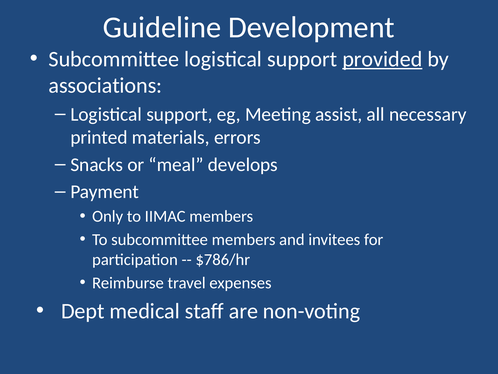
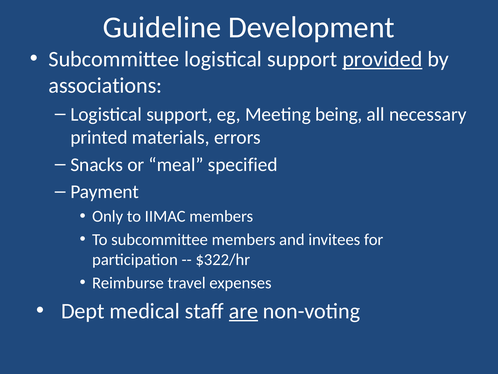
assist: assist -> being
develops: develops -> specified
$786/hr: $786/hr -> $322/hr
are underline: none -> present
